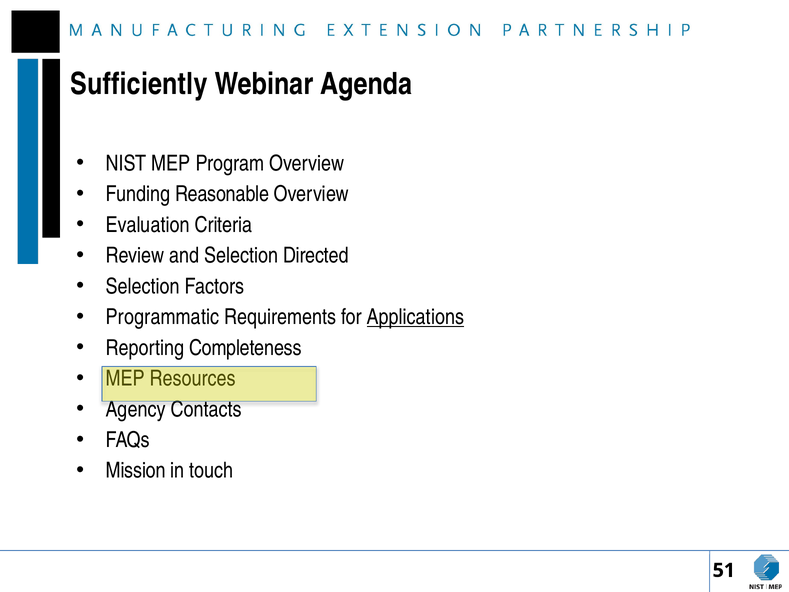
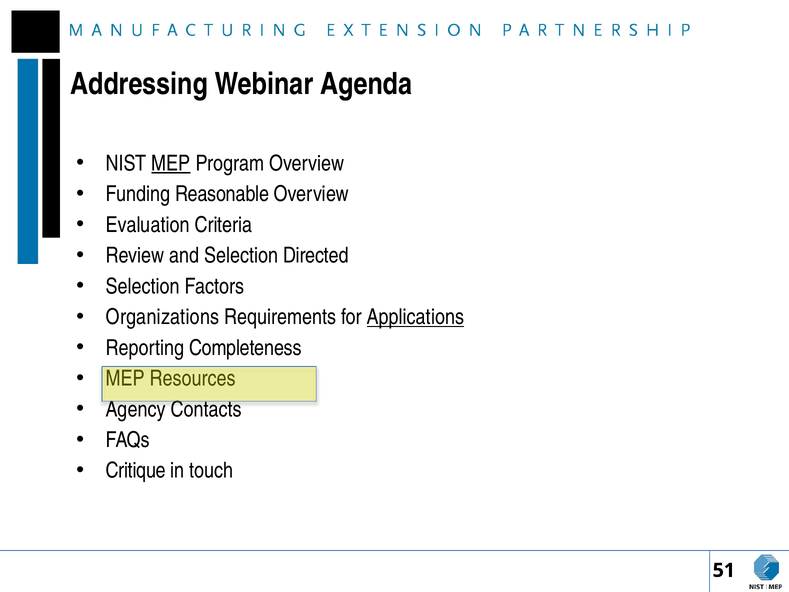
Sufficiently: Sufficiently -> Addressing
MEP at (171, 163) underline: none -> present
Programmatic: Programmatic -> Organizations
Mission: Mission -> Critique
